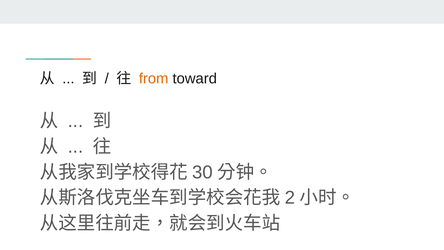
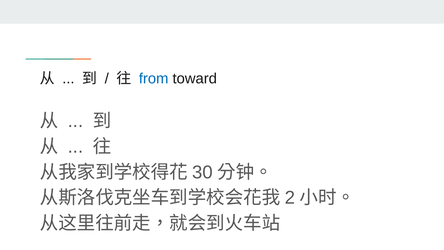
from colour: orange -> blue
